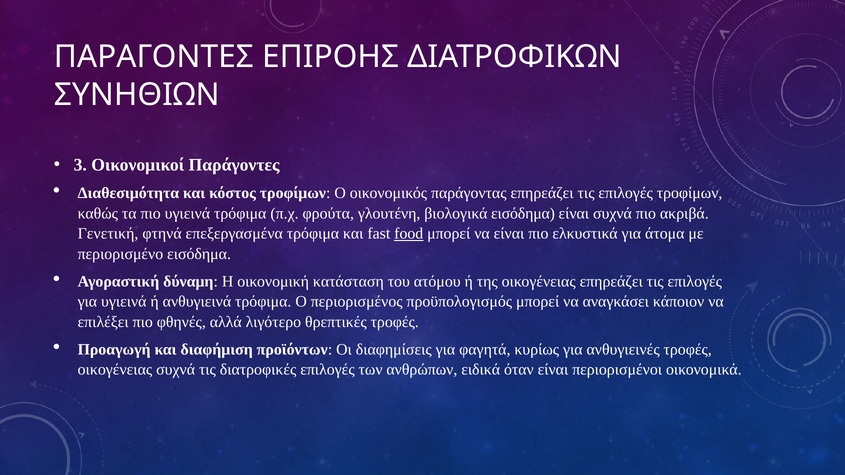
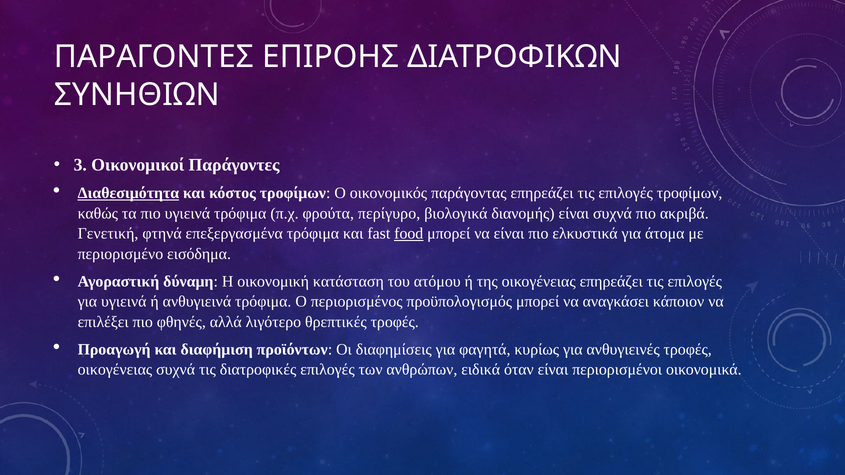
Διαθεσιμότητα underline: none -> present
γλουτένη: γλουτένη -> περίγυρο
βιολογικά εισόδημα: εισόδημα -> διανομής
